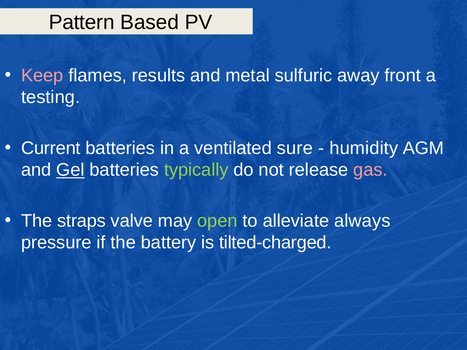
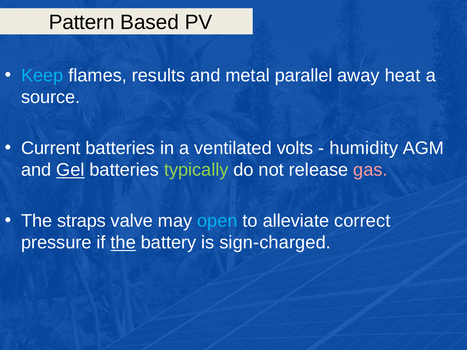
Keep colour: pink -> light blue
sulfuric: sulfuric -> parallel
front: front -> heat
testing: testing -> source
sure: sure -> volts
open colour: light green -> light blue
always: always -> correct
the at (123, 243) underline: none -> present
tilted-charged: tilted-charged -> sign-charged
